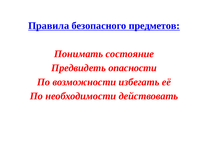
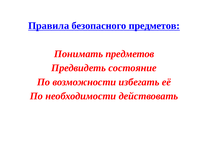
Понимать состояние: состояние -> предметов
опасности: опасности -> состояние
